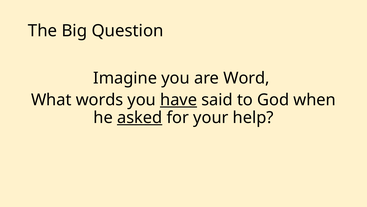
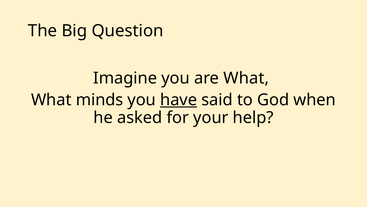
are Word: Word -> What
words: words -> minds
asked underline: present -> none
